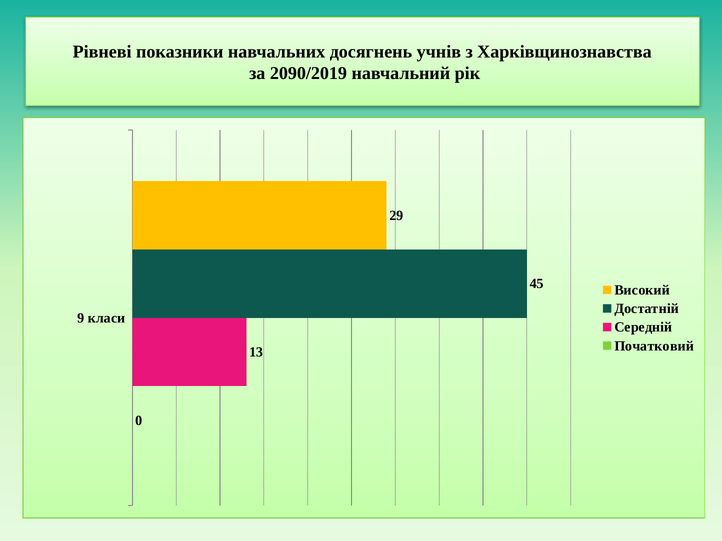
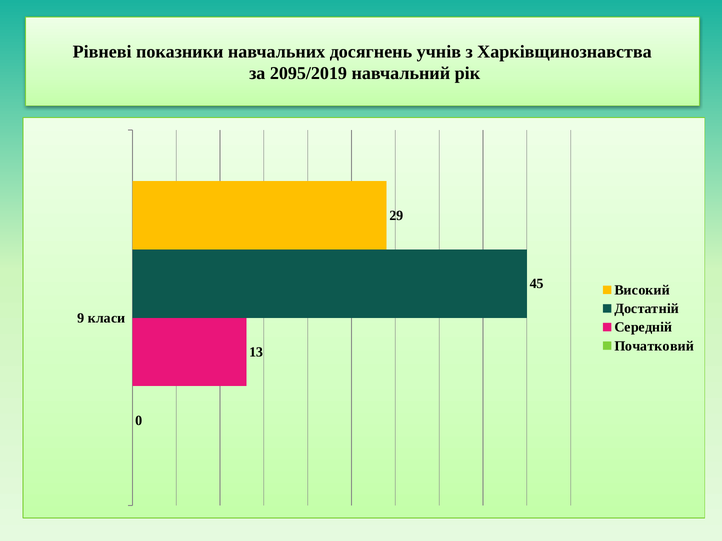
2090/2019: 2090/2019 -> 2095/2019
